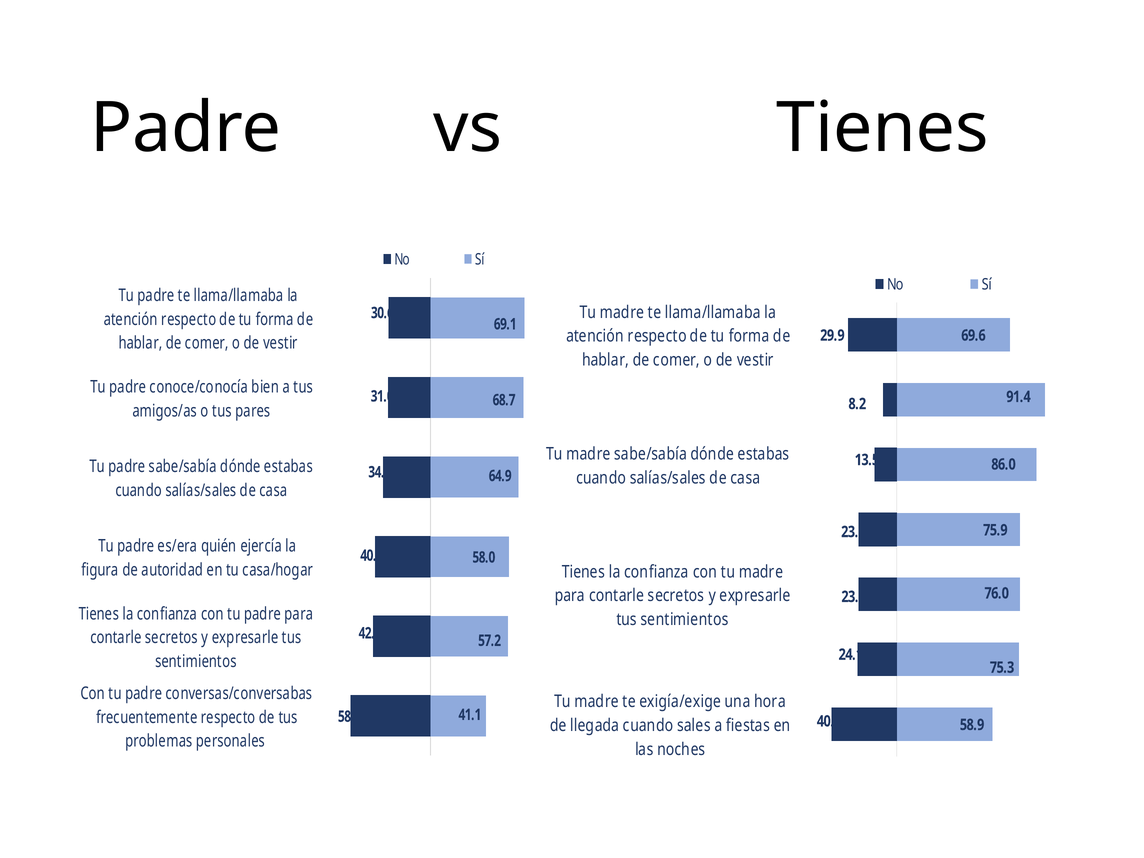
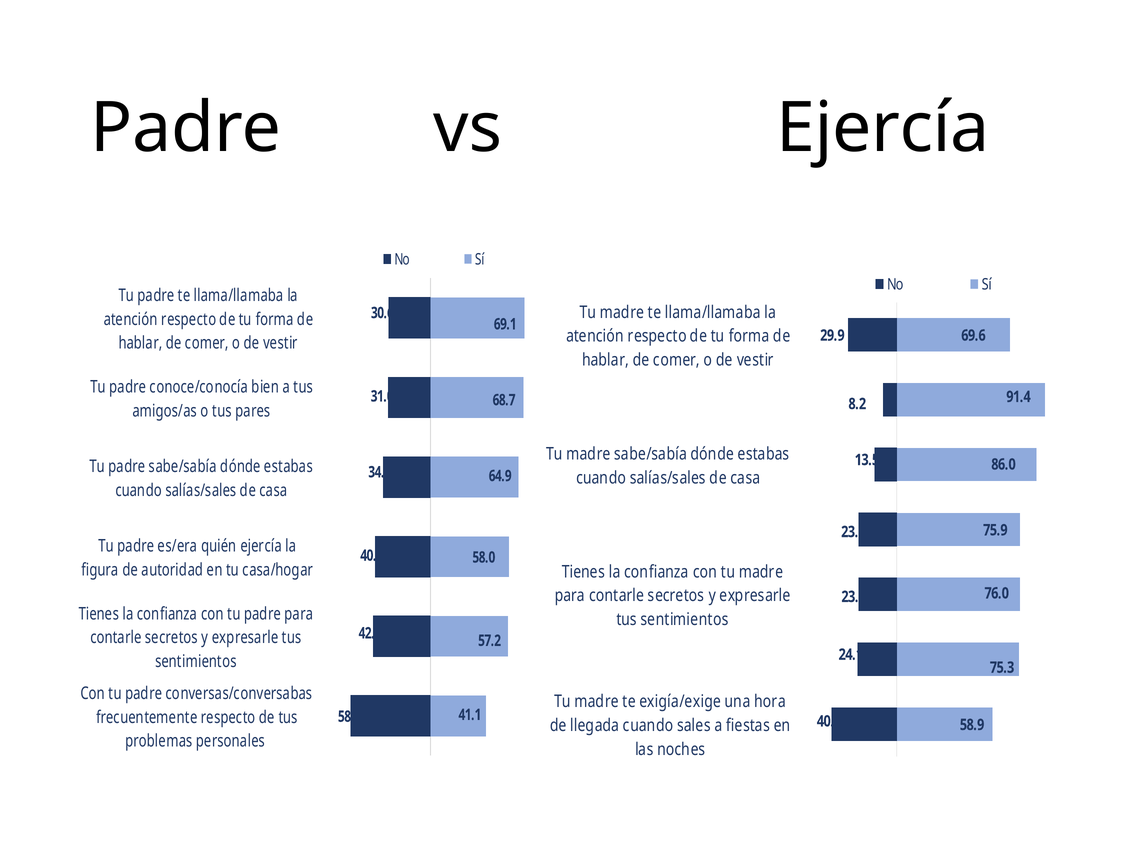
vs Tienes: Tienes -> Ejercía
